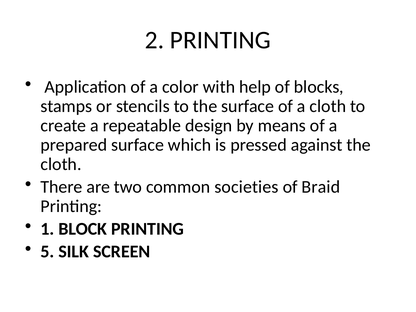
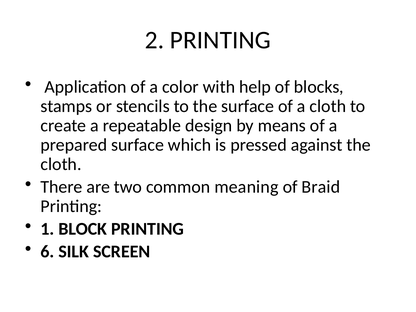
societies: societies -> meaning
5: 5 -> 6
